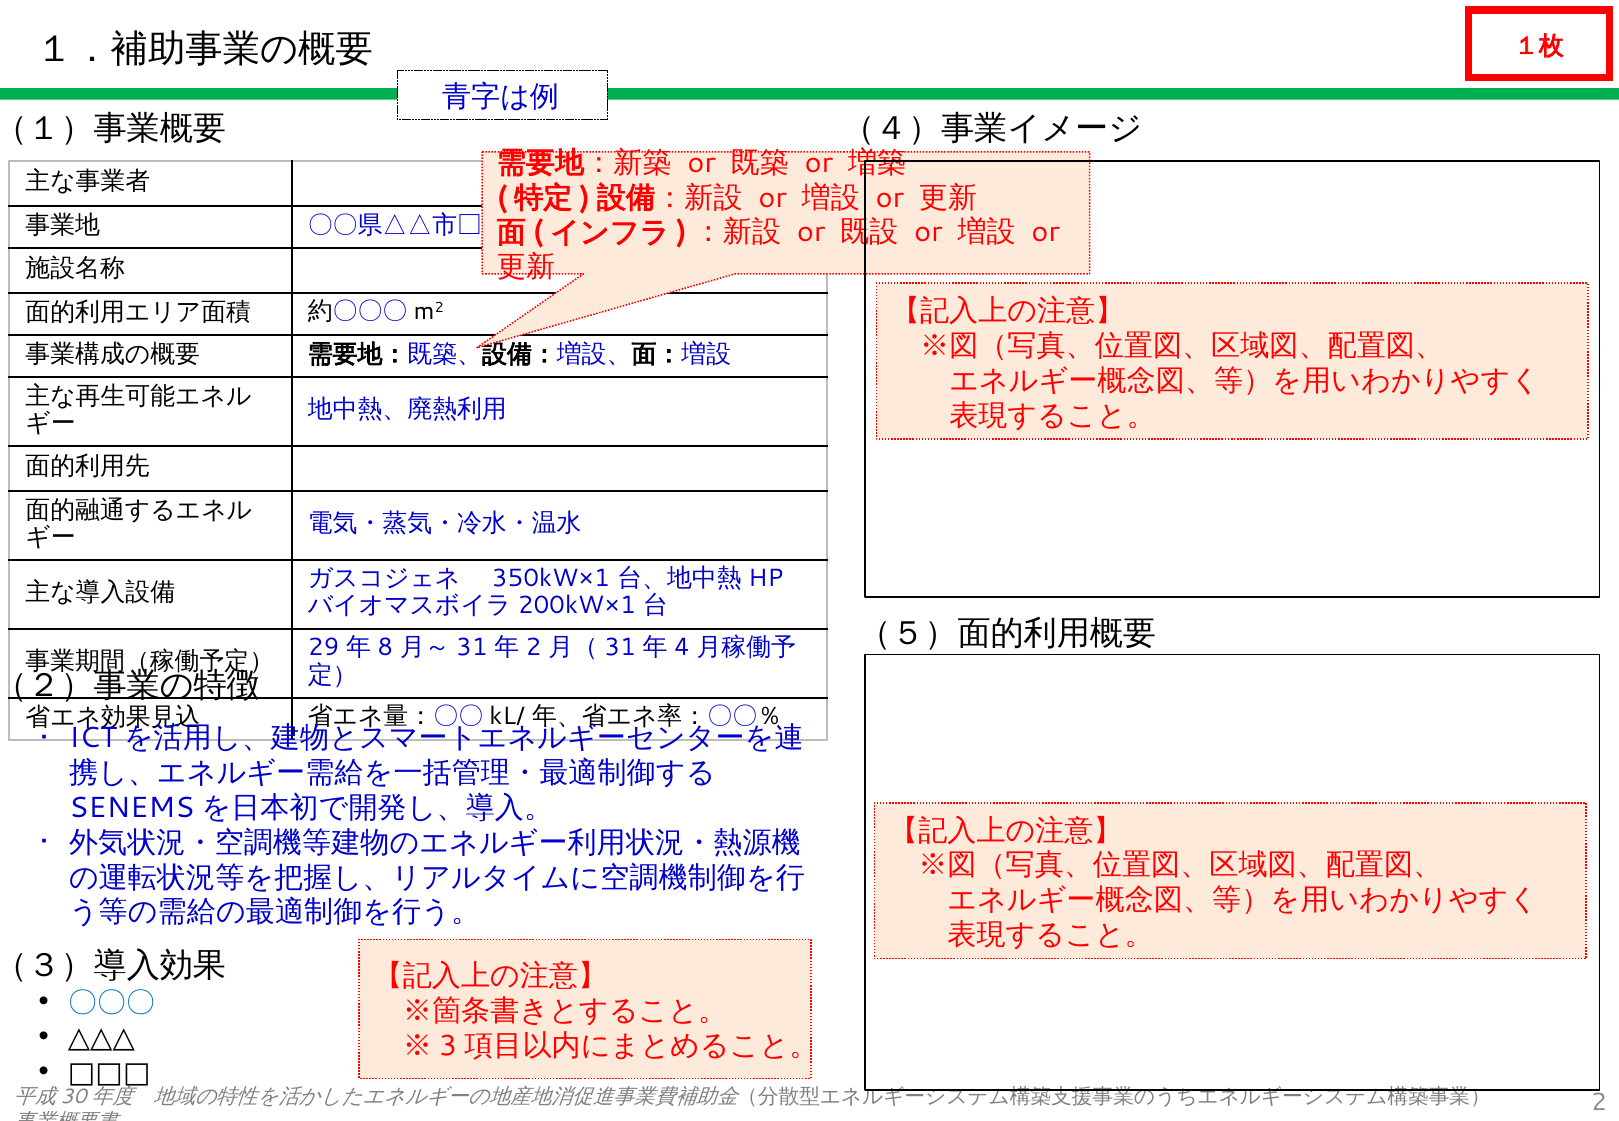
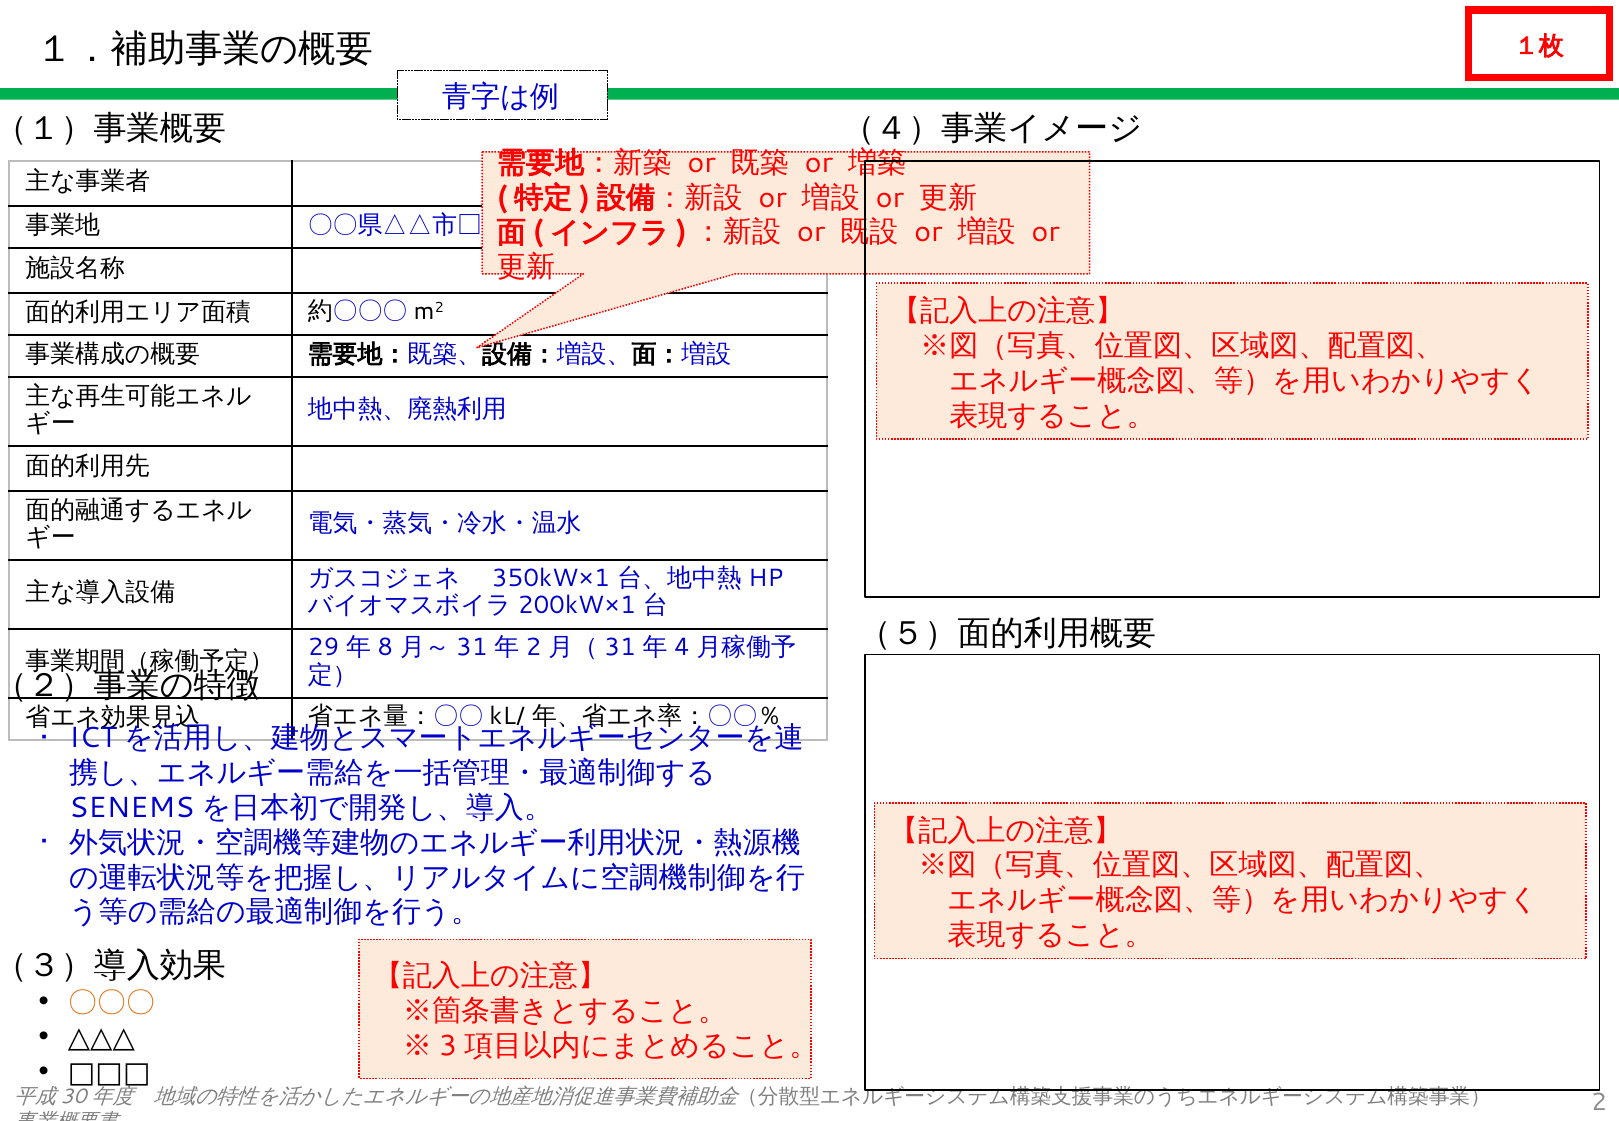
〇〇〇 colour: blue -> orange
